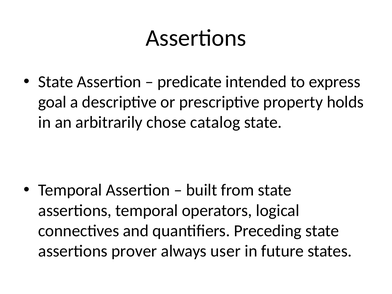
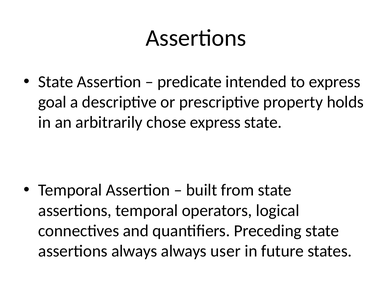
chose catalog: catalog -> express
assertions prover: prover -> always
